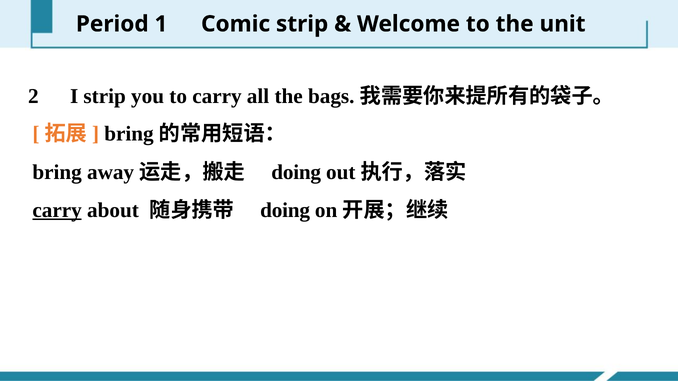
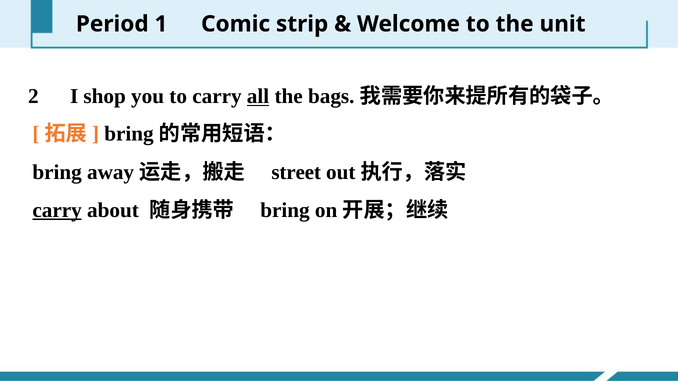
I strip: strip -> shop
all underline: none -> present
doing at (296, 172): doing -> street
doing at (285, 210): doing -> bring
